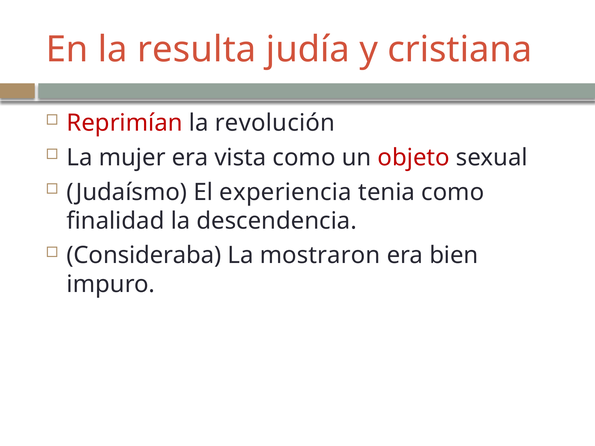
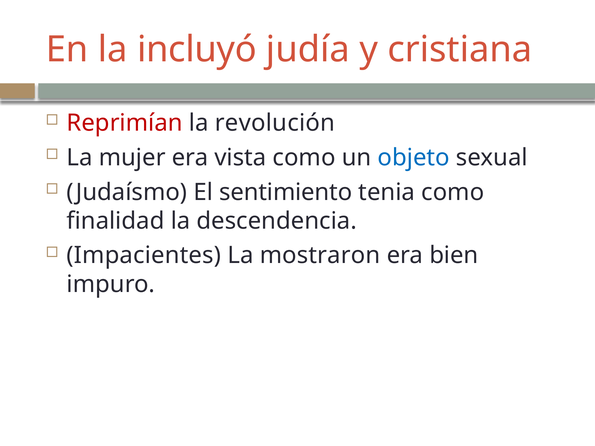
resulta: resulta -> incluyó
objeto colour: red -> blue
experiencia: experiencia -> sentimiento
Consideraba: Consideraba -> Impacientes
